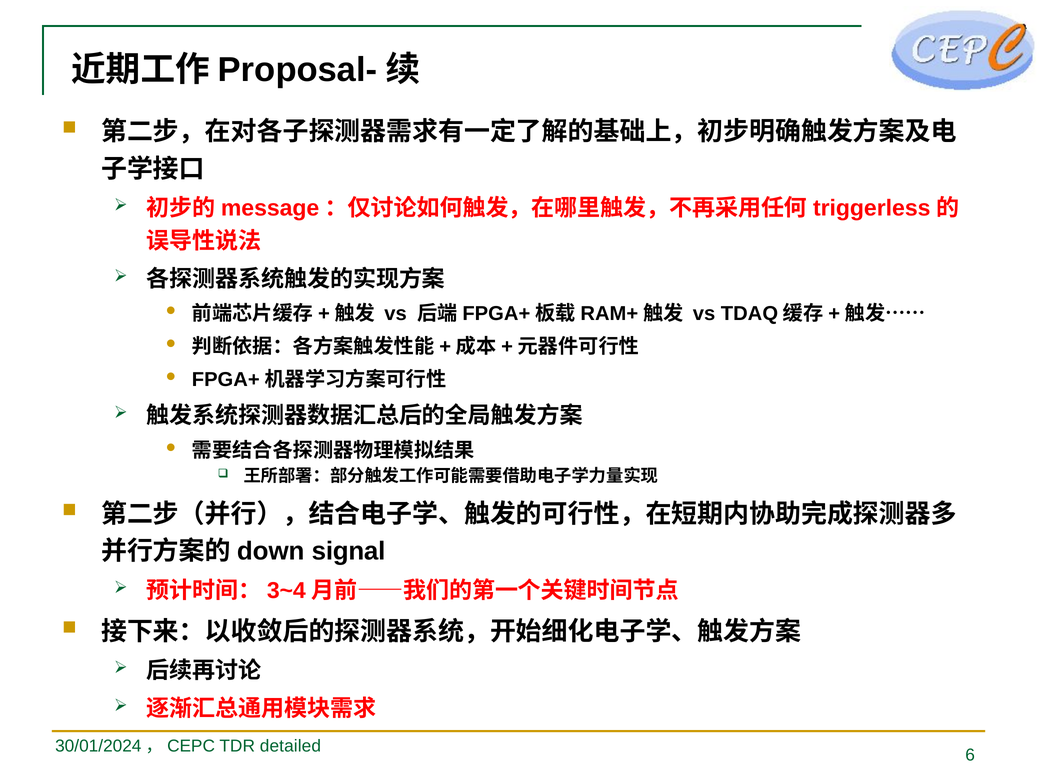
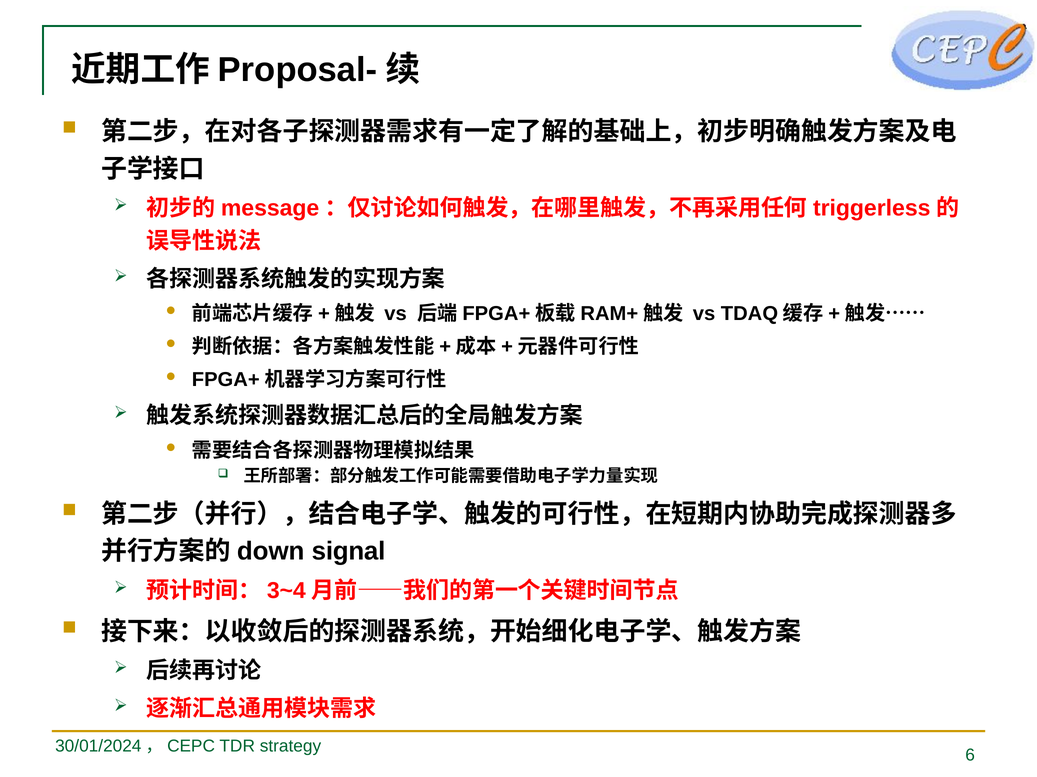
detailed: detailed -> strategy
